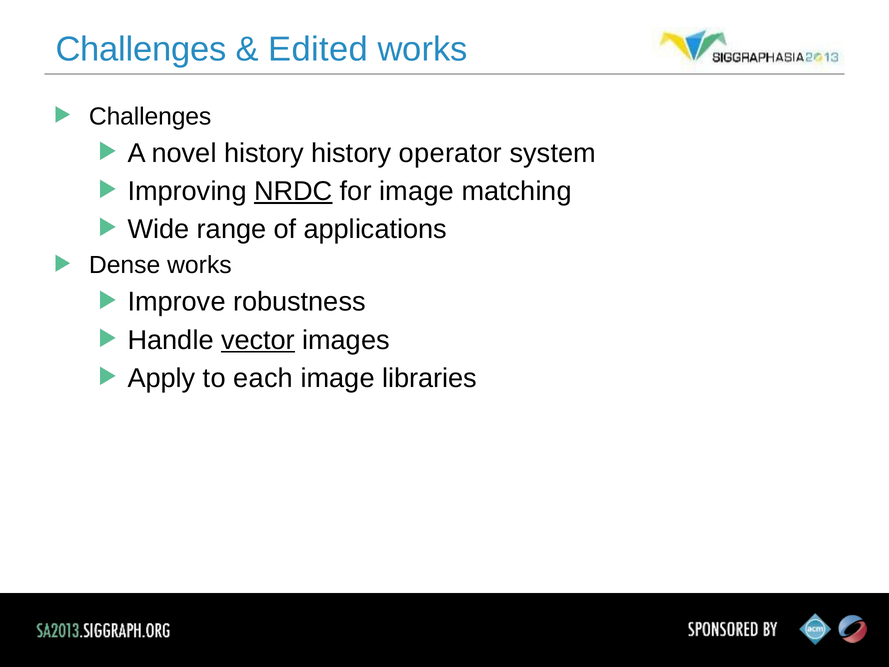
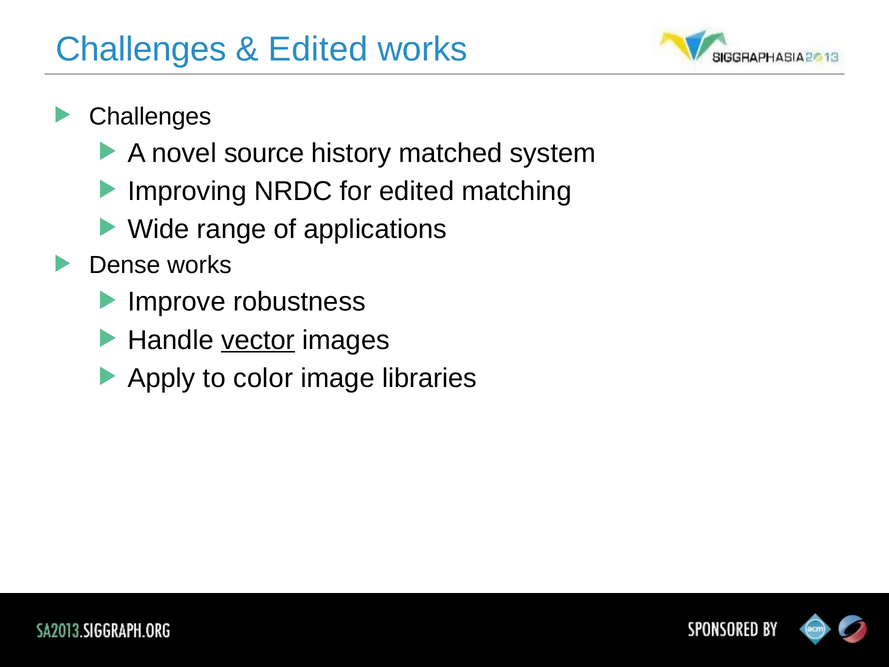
novel history: history -> source
operator: operator -> matched
NRDC underline: present -> none
for image: image -> edited
each: each -> color
